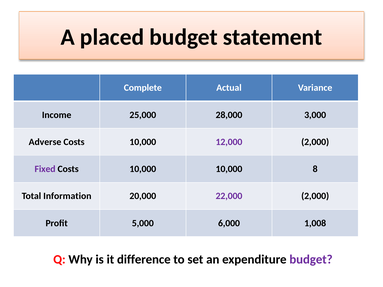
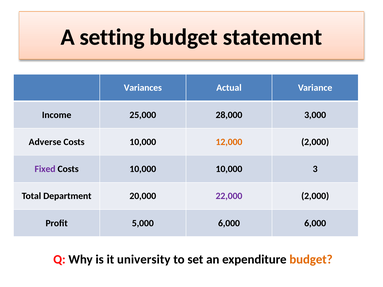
placed: placed -> setting
Complete: Complete -> Variances
12,000 colour: purple -> orange
8: 8 -> 3
Information: Information -> Department
6,000 1,008: 1,008 -> 6,000
difference: difference -> university
budget at (311, 260) colour: purple -> orange
